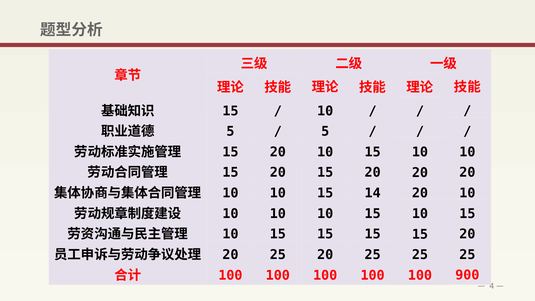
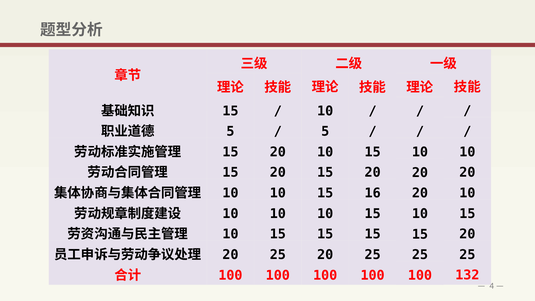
14: 14 -> 16
900: 900 -> 132
